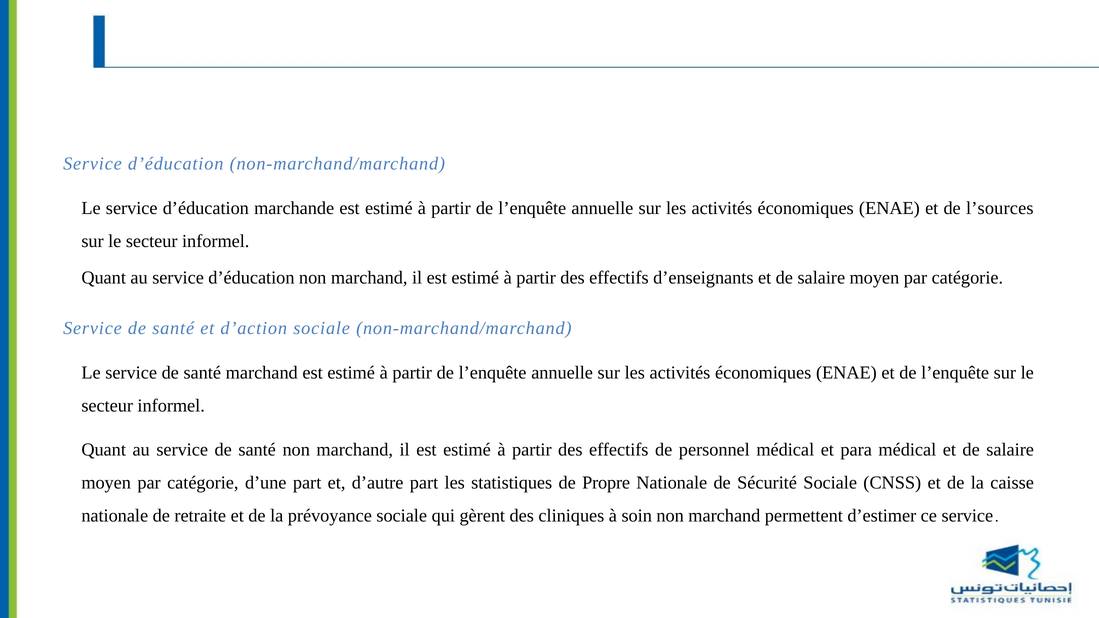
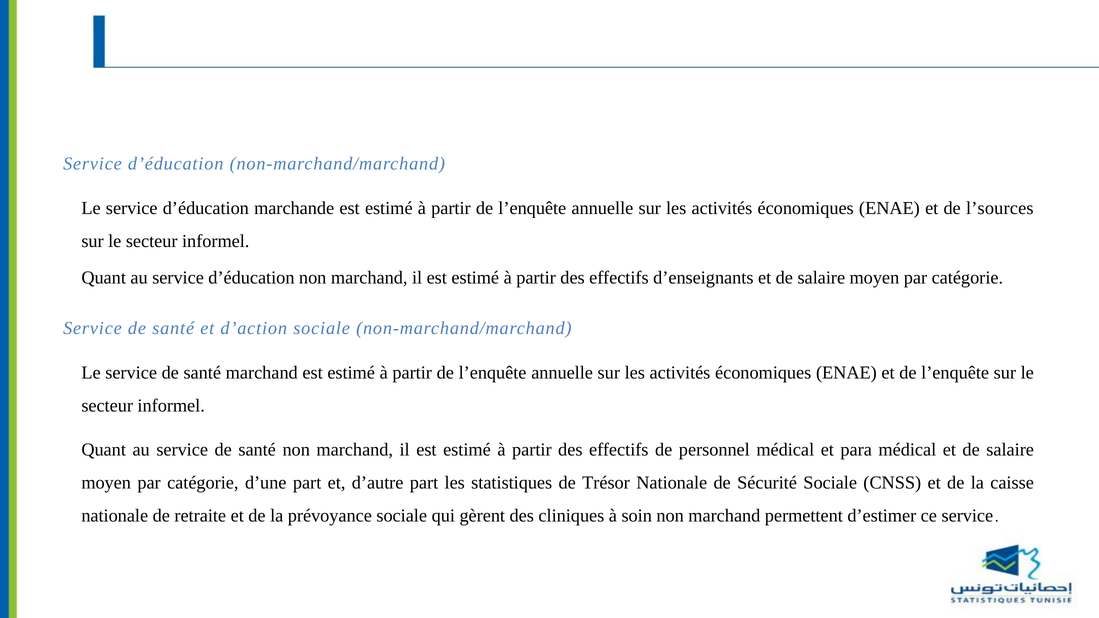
Propre: Propre -> Trésor
